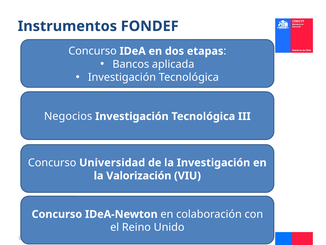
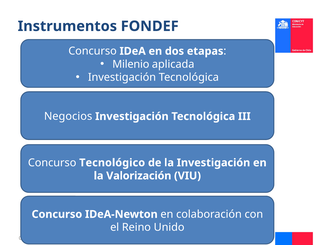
Bancos: Bancos -> Milenio
Universidad: Universidad -> Tecnológico
